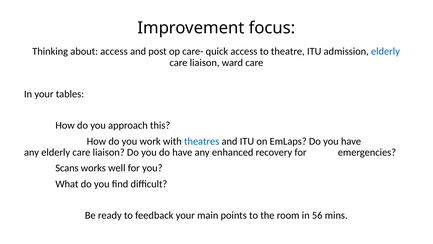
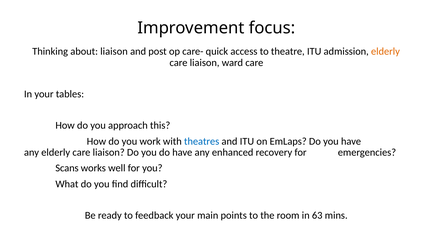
about access: access -> liaison
elderly at (385, 51) colour: blue -> orange
56: 56 -> 63
